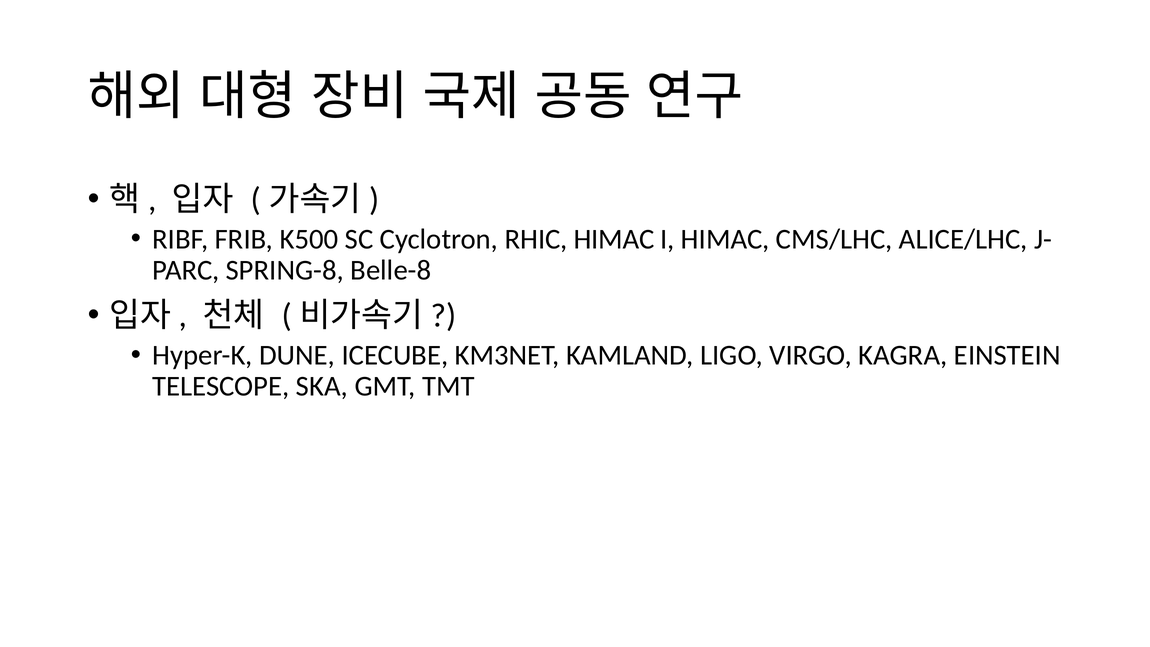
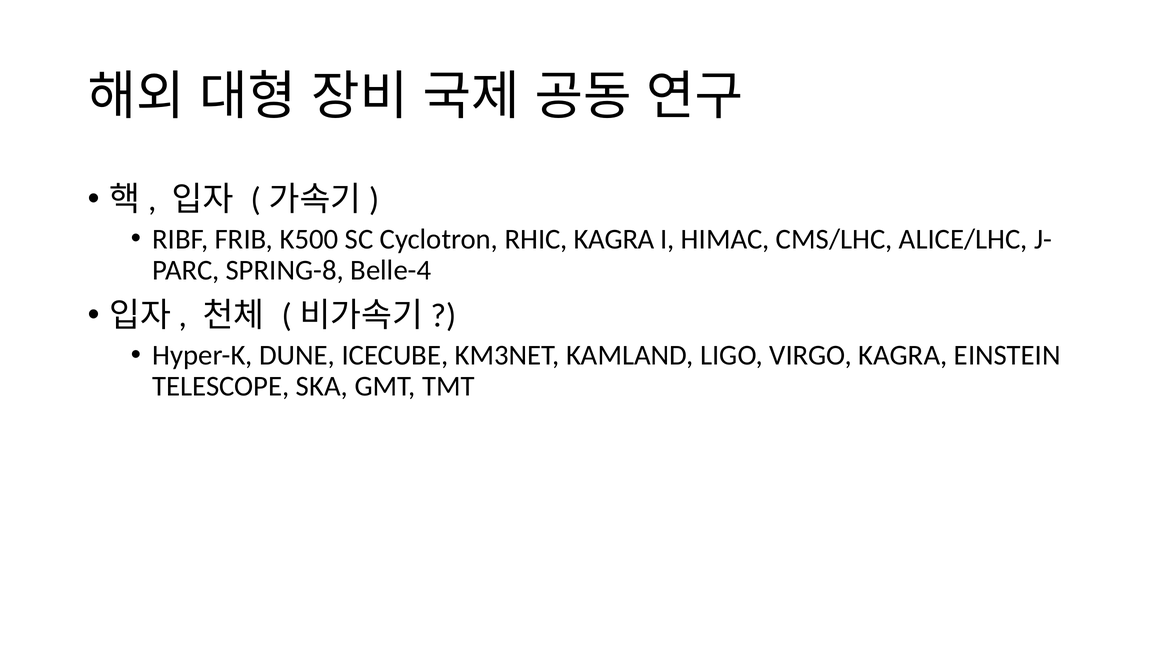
RHIC HIMAC: HIMAC -> KAGRA
Belle-8: Belle-8 -> Belle-4
